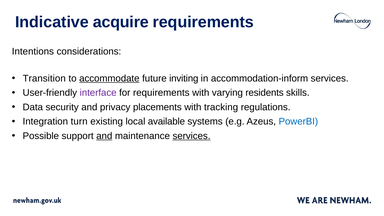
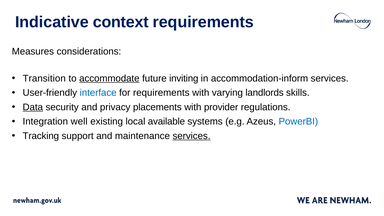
acquire: acquire -> context
Intentions: Intentions -> Measures
interface colour: purple -> blue
residents: residents -> landlords
Data underline: none -> present
tracking: tracking -> provider
turn: turn -> well
Possible: Possible -> Tracking
and at (104, 136) underline: present -> none
